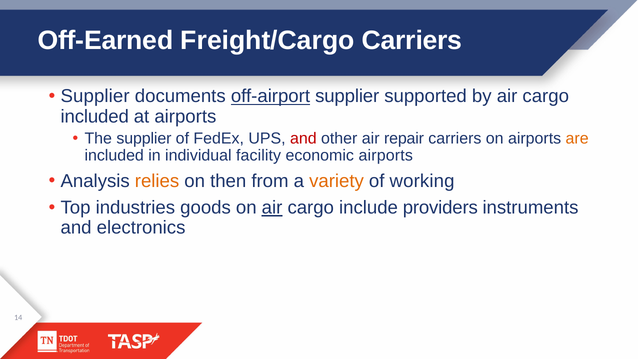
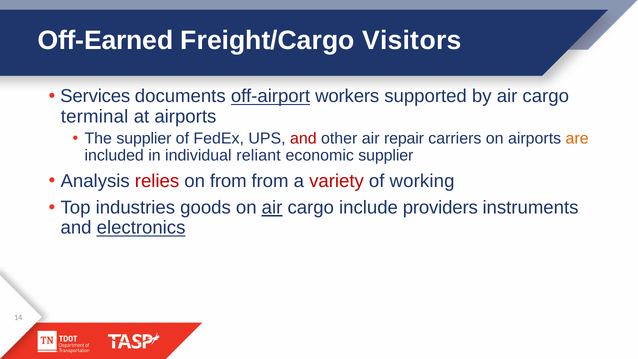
Freight/Cargo Carriers: Carriers -> Visitors
Supplier at (95, 96): Supplier -> Services
off-airport supplier: supplier -> workers
included at (95, 116): included -> terminal
facility: facility -> reliant
economic airports: airports -> supplier
relies colour: orange -> red
on then: then -> from
variety colour: orange -> red
electronics underline: none -> present
